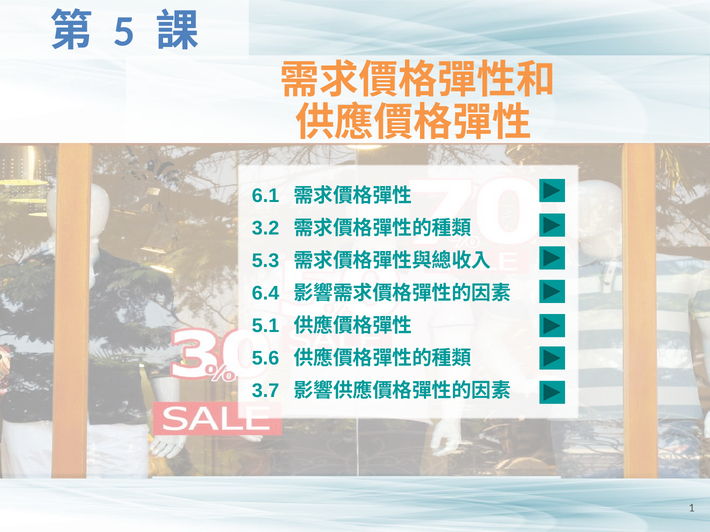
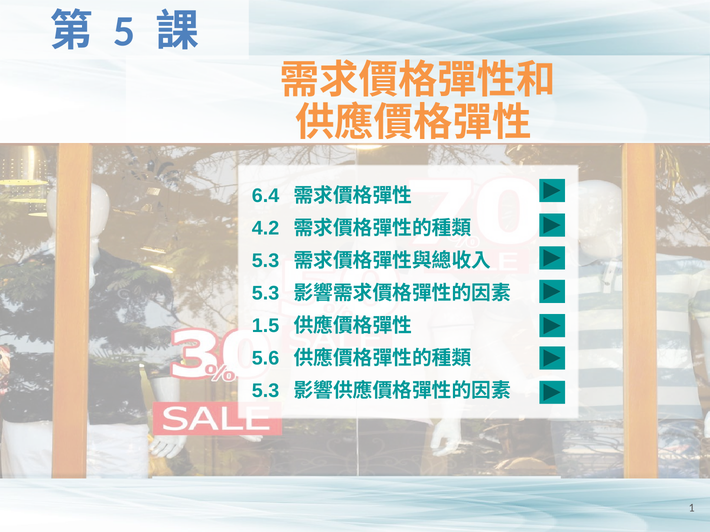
6.1: 6.1 -> 6.4
3.2: 3.2 -> 4.2
6.4 at (266, 293): 6.4 -> 5.3
5.1: 5.1 -> 1.5
3.7 at (266, 391): 3.7 -> 5.3
